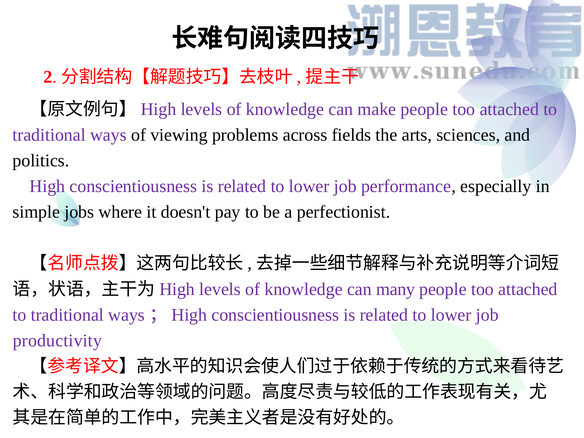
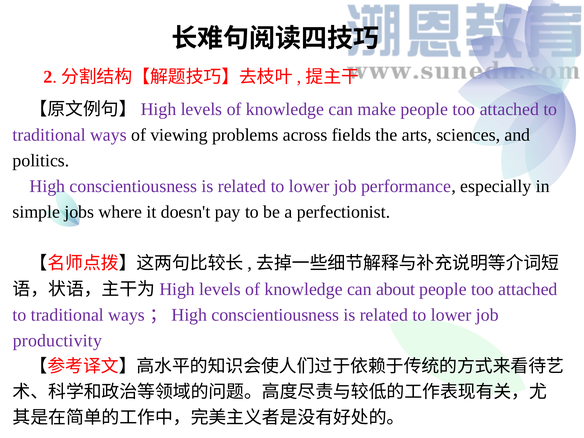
many: many -> about
